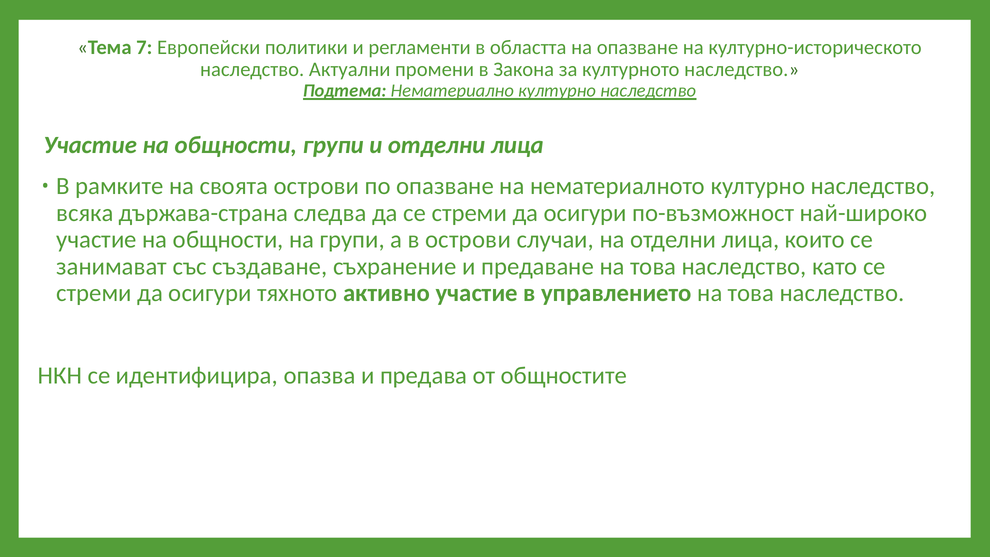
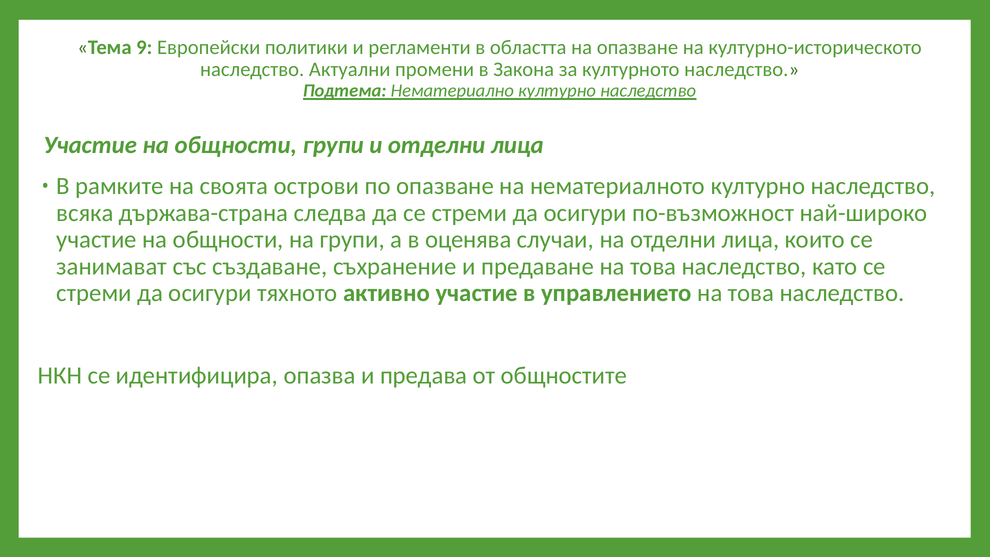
7: 7 -> 9
в острови: острови -> оценява
